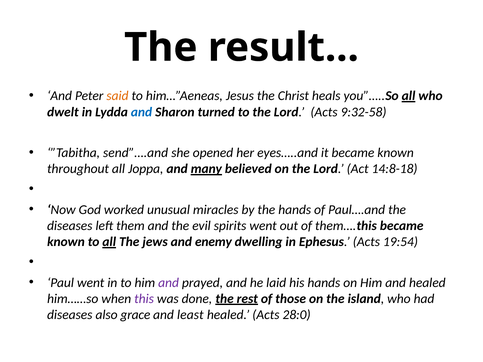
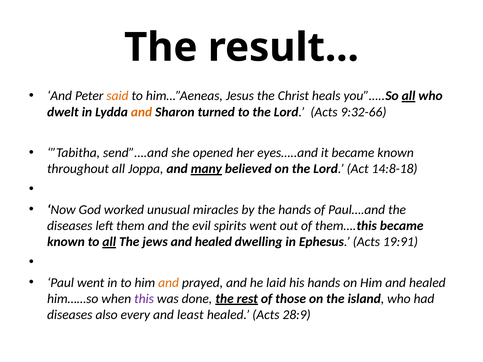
and at (142, 112) colour: blue -> orange
9:32-58: 9:32-58 -> 9:32-66
jews and enemy: enemy -> healed
19:54: 19:54 -> 19:91
and at (169, 283) colour: purple -> orange
grace: grace -> every
28:0: 28:0 -> 28:9
